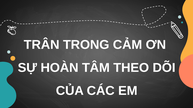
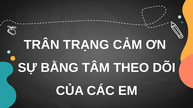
TRONG: TRONG -> TRẠNG
HOÀN: HOÀN -> BẰNG
